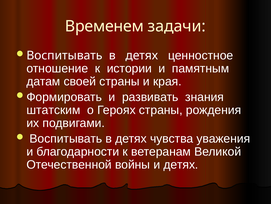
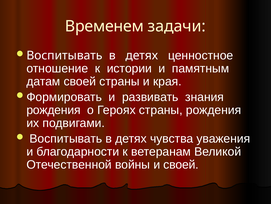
штатским at (53, 110): штатским -> рождения
и детях: детях -> своей
